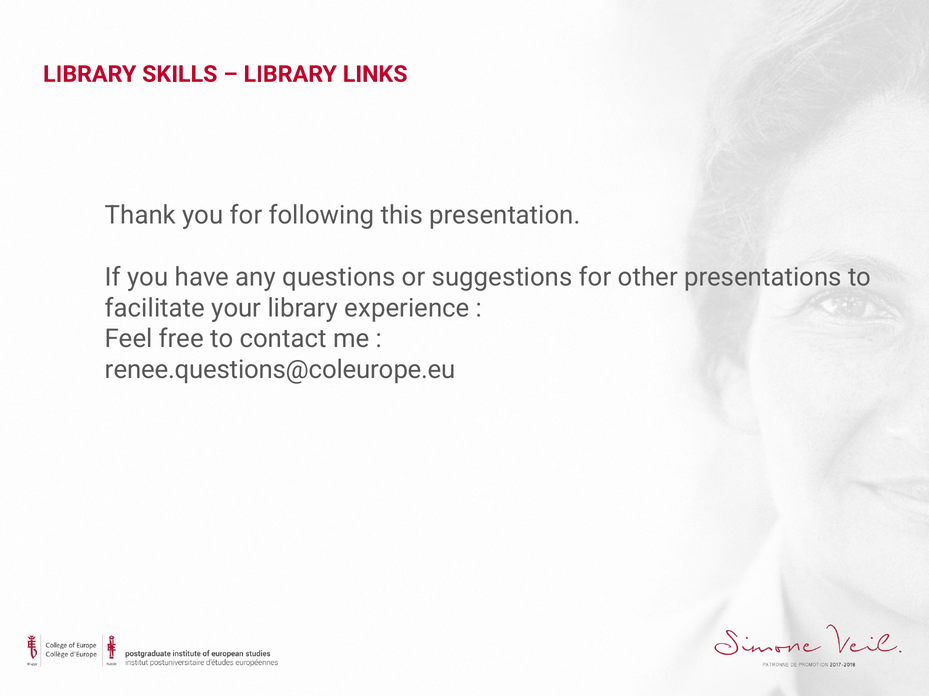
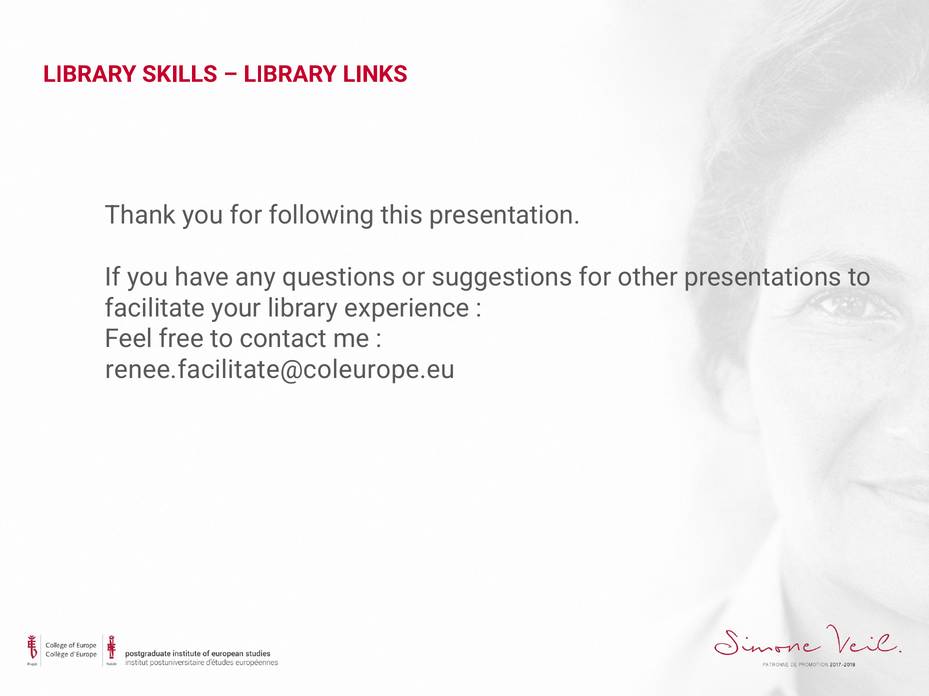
renee.questions@coleurope.eu: renee.questions@coleurope.eu -> renee.facilitate@coleurope.eu
